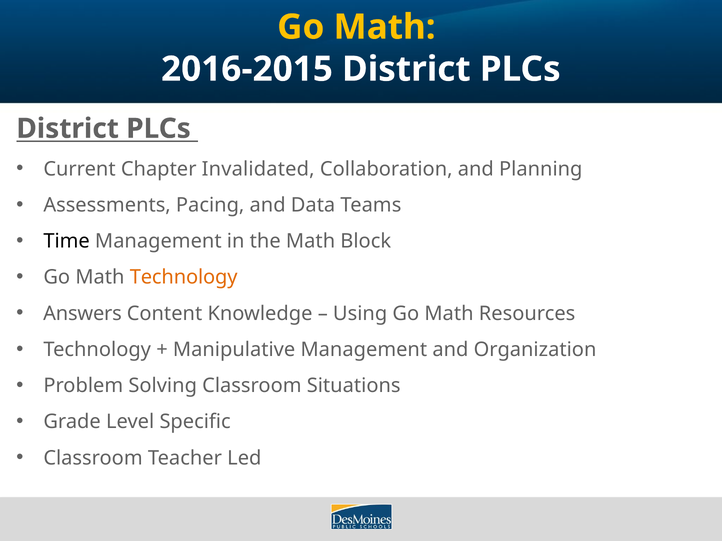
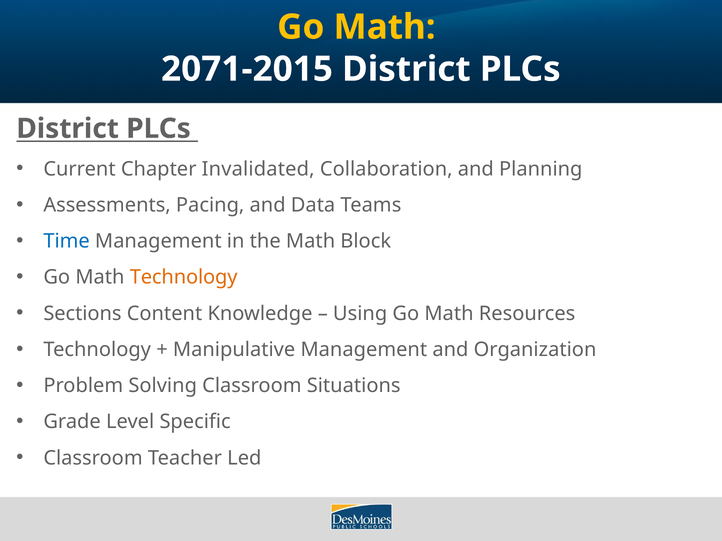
2016-2015: 2016-2015 -> 2071-2015
Time colour: black -> blue
Answers: Answers -> Sections
